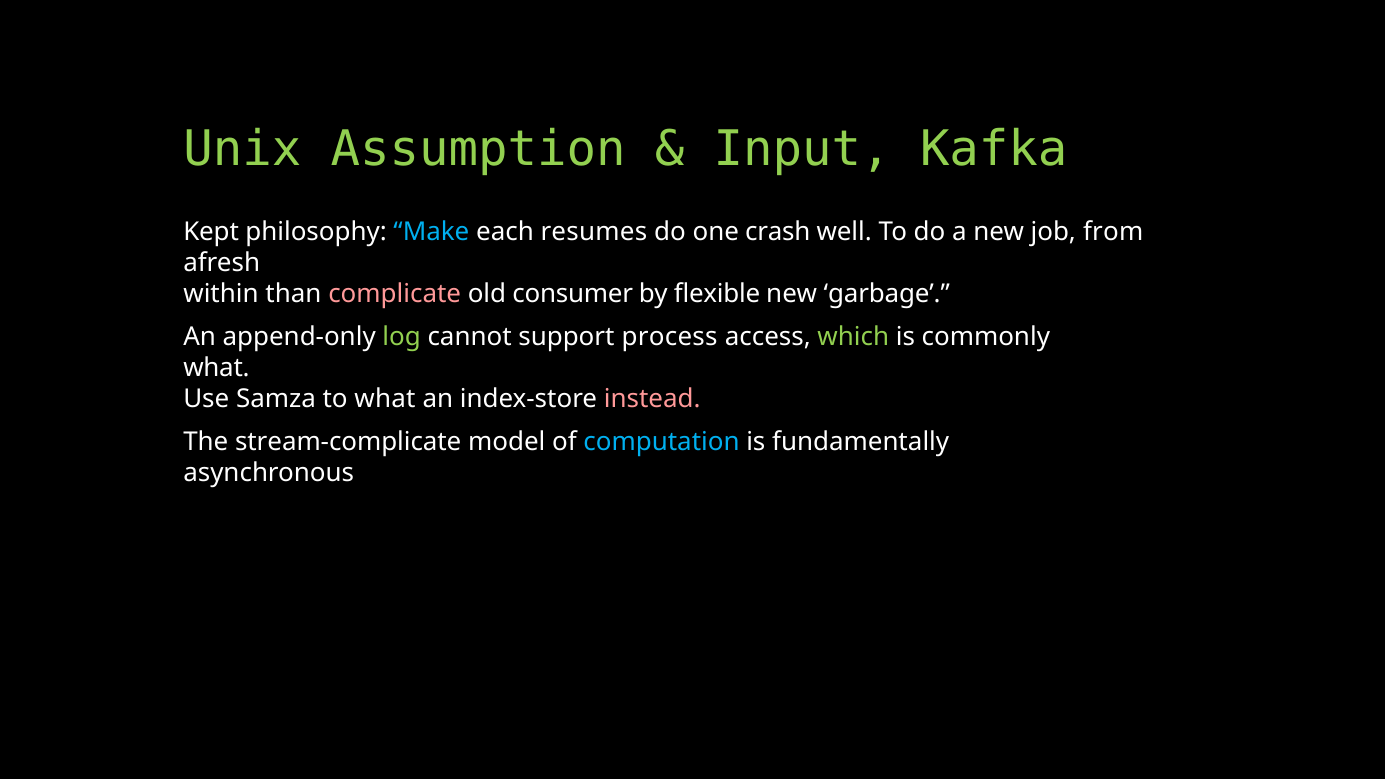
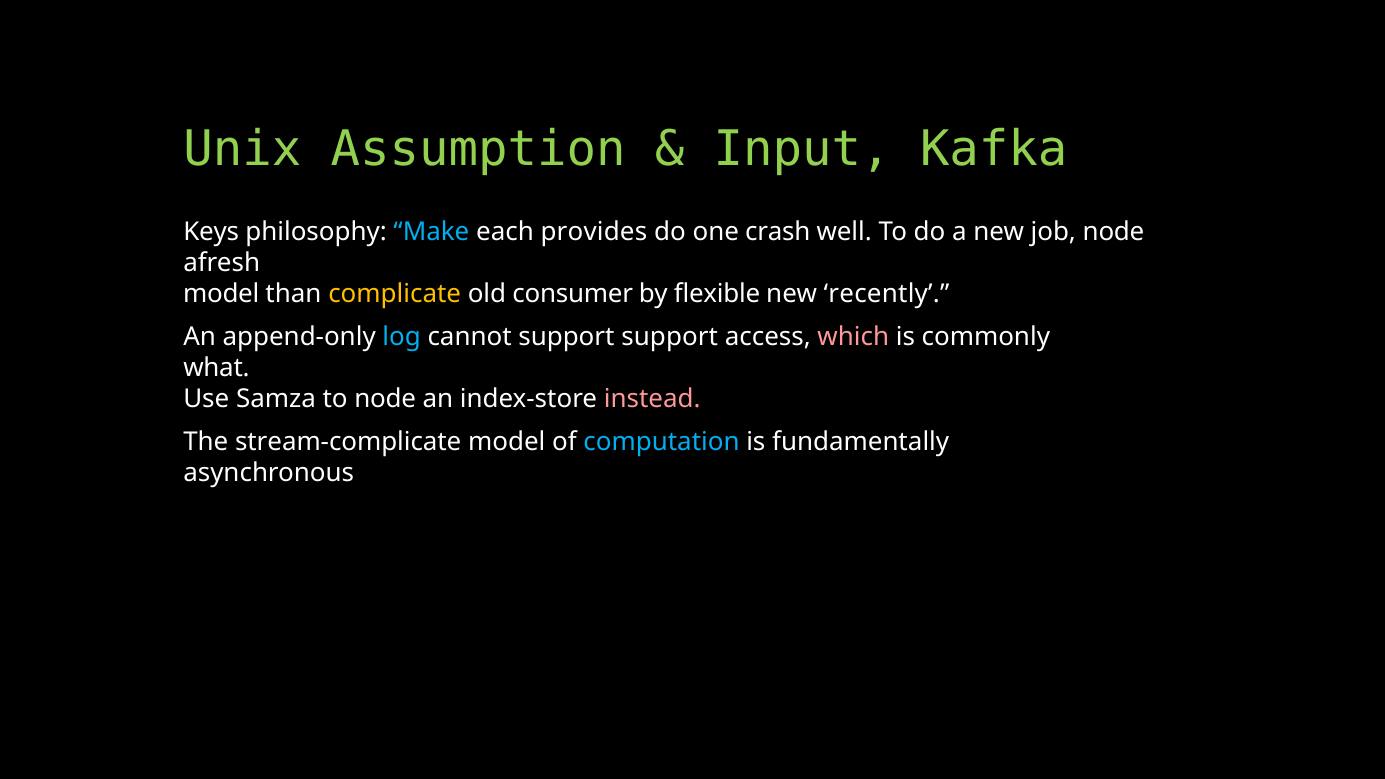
Kept: Kept -> Keys
resumes: resumes -> provides
job from: from -> node
within at (221, 294): within -> model
complicate colour: pink -> yellow
garbage: garbage -> recently
log colour: light green -> light blue
support process: process -> support
which colour: light green -> pink
to what: what -> node
